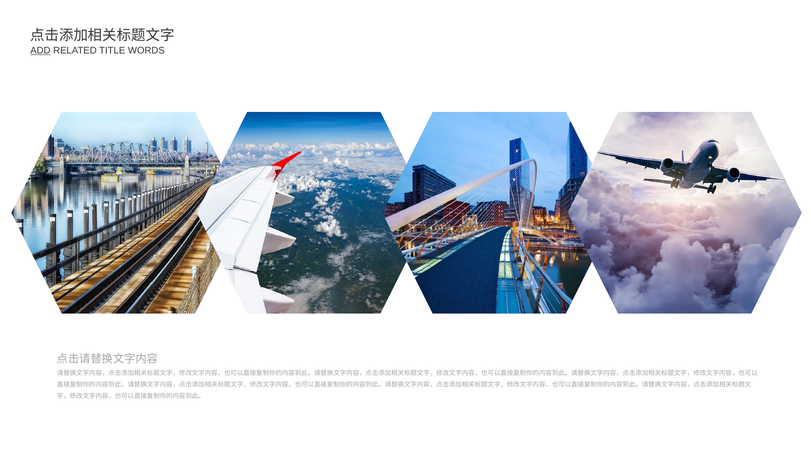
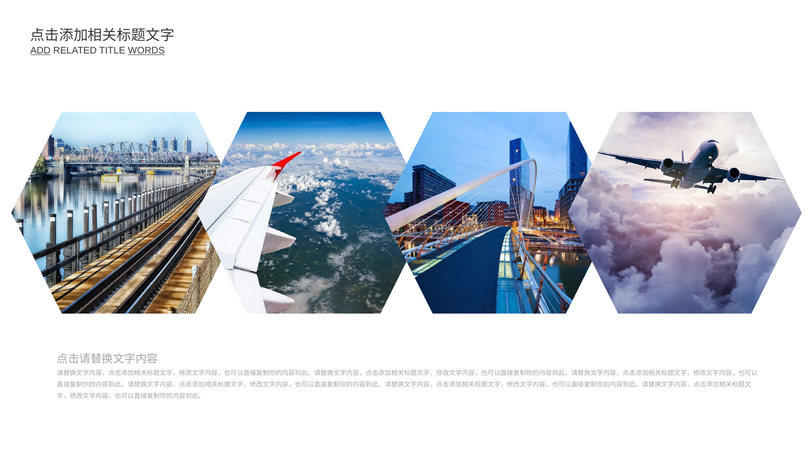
WORDS underline: none -> present
